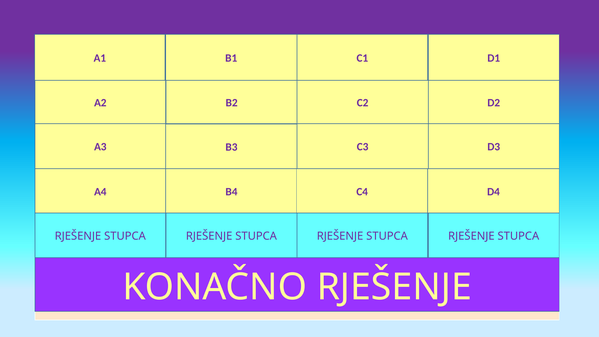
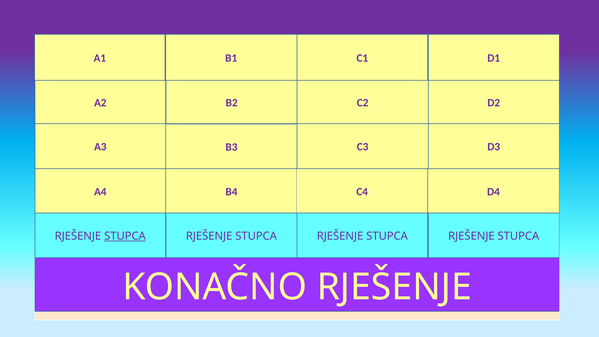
STUPCA at (125, 236) underline: none -> present
